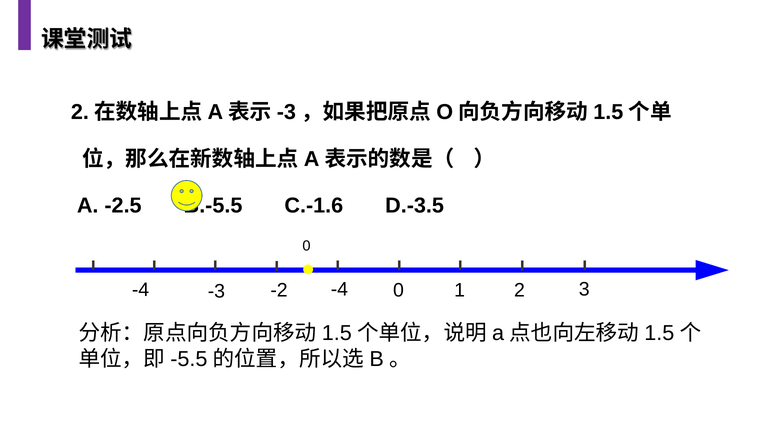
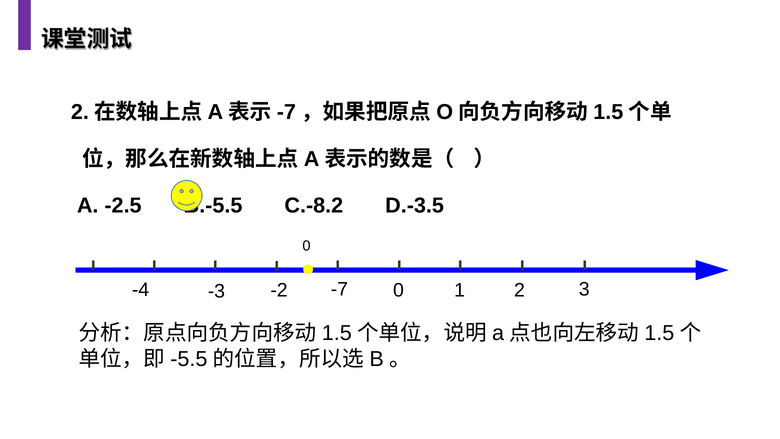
-3 at (286, 112): -3 -> -7
C.-1.6: C.-1.6 -> C.-8.2
-4 at (339, 289): -4 -> -7
